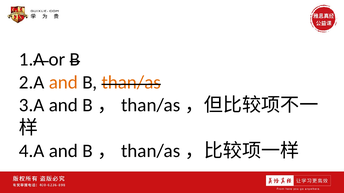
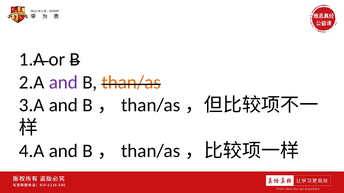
and at (63, 83) colour: orange -> purple
